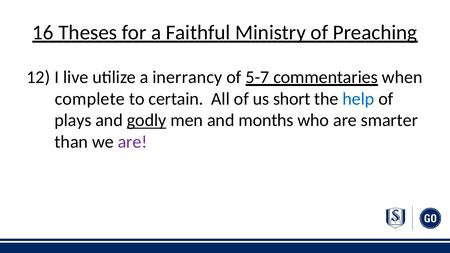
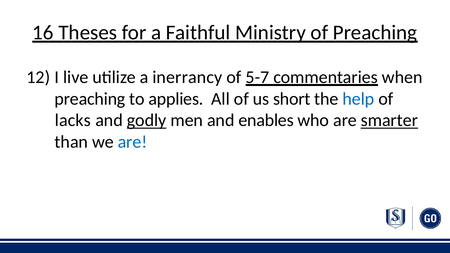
complete at (90, 99): complete -> preaching
certain: certain -> applies
plays: plays -> lacks
months: months -> enables
smarter underline: none -> present
are at (132, 142) colour: purple -> blue
